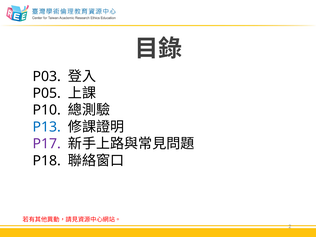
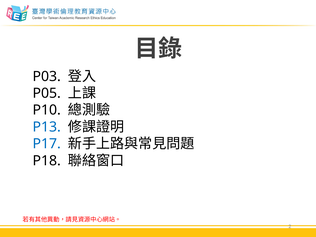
P17 colour: purple -> blue
